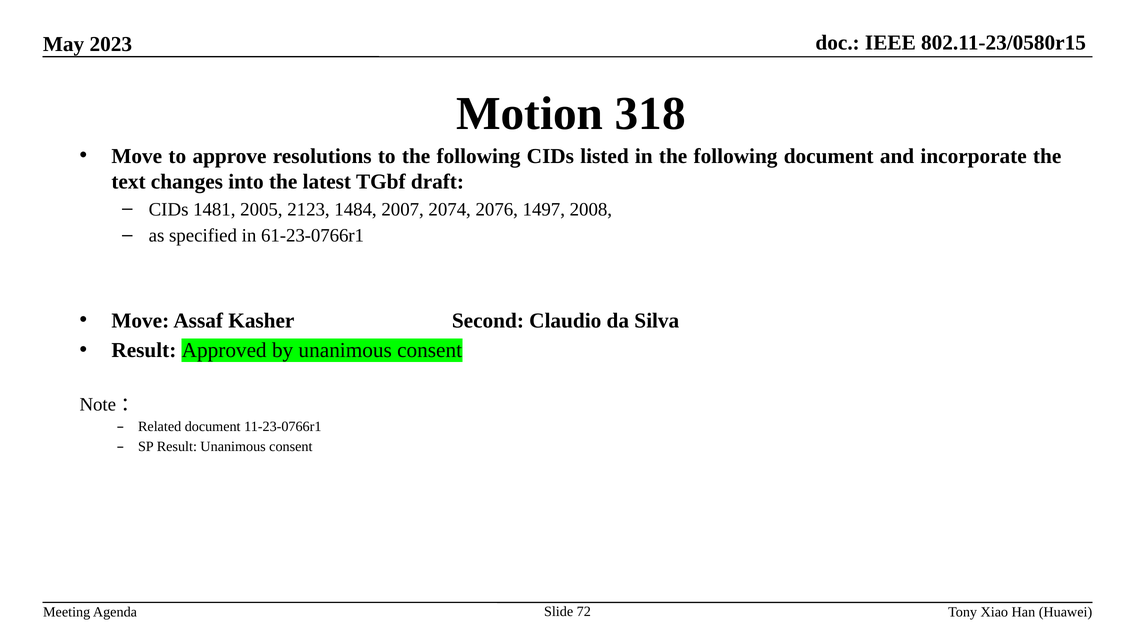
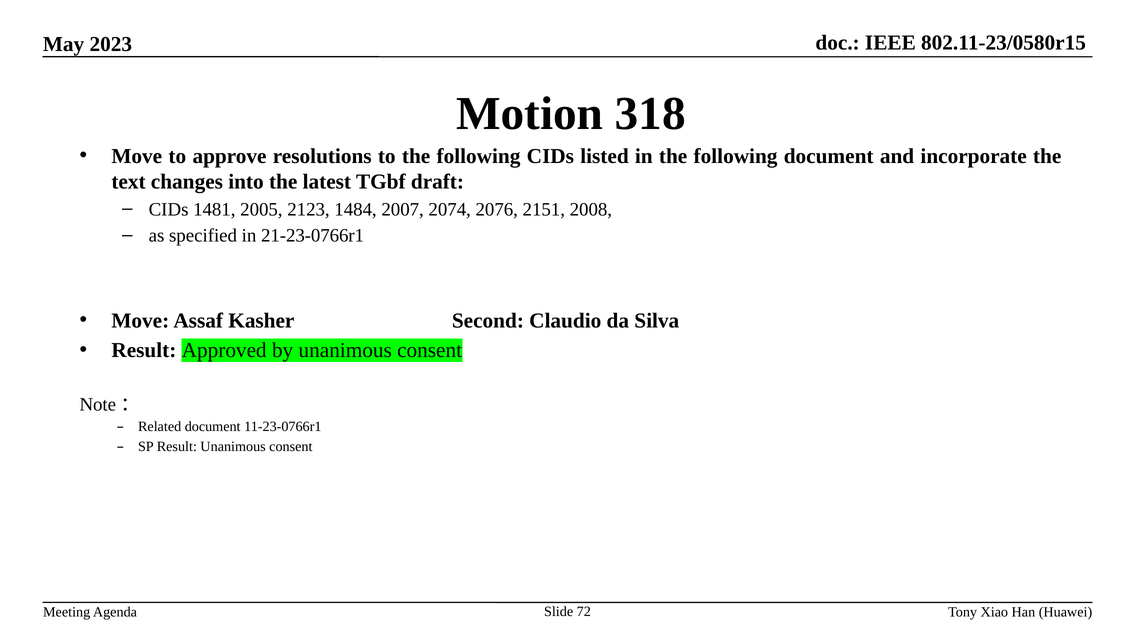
1497: 1497 -> 2151
61-23-0766r1: 61-23-0766r1 -> 21-23-0766r1
